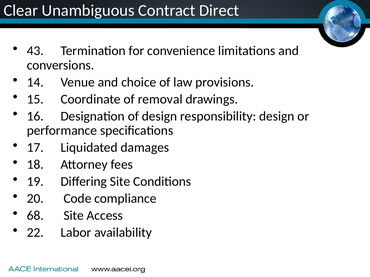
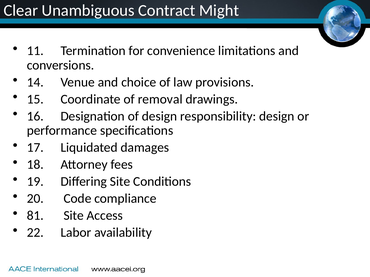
Direct: Direct -> Might
43: 43 -> 11
68: 68 -> 81
